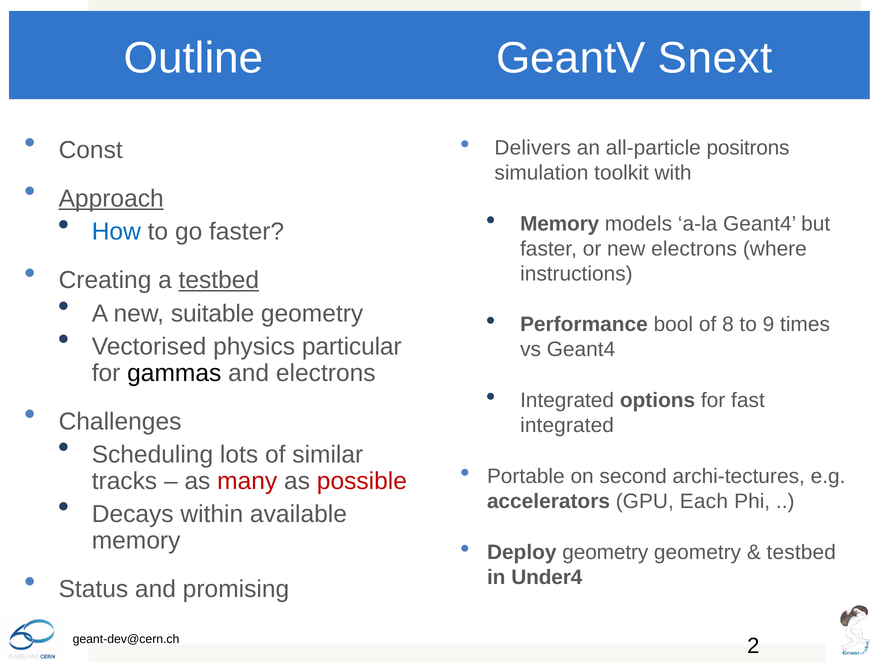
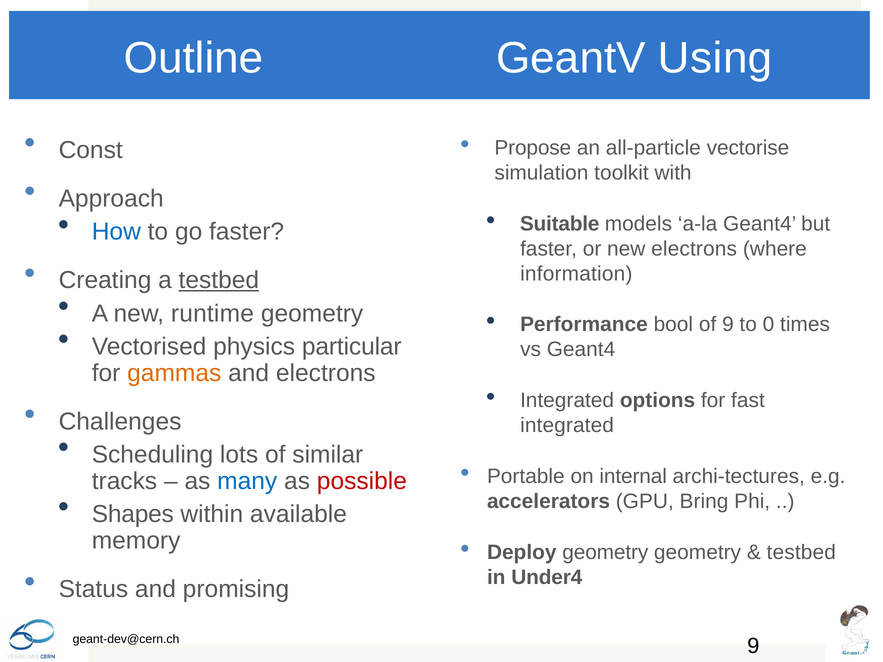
Snext: Snext -> Using
Delivers: Delivers -> Propose
positrons: positrons -> vectorise
Approach underline: present -> none
Memory at (560, 224): Memory -> Suitable
instructions: instructions -> information
suitable: suitable -> runtime
of 8: 8 -> 9
9: 9 -> 0
gammas colour: black -> orange
second: second -> internal
many colour: red -> blue
Each: Each -> Bring
Decays: Decays -> Shapes
geant-dev@cern.ch 2: 2 -> 9
